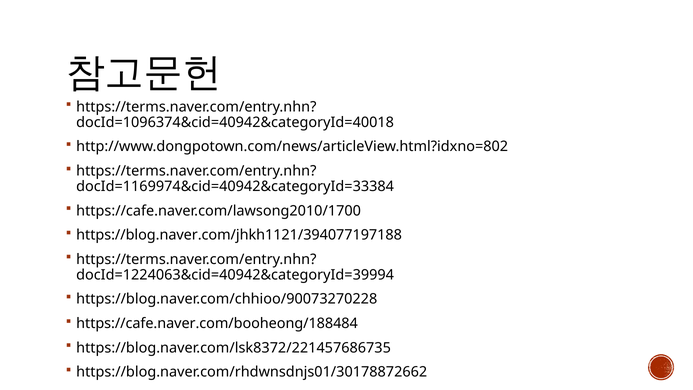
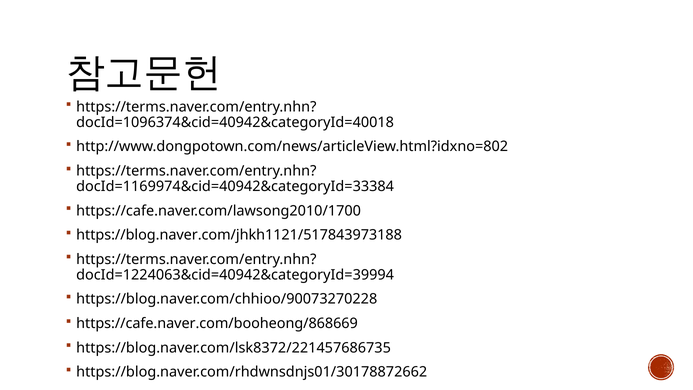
https://blog.naver.com/jhkh1121/394077197188: https://blog.naver.com/jhkh1121/394077197188 -> https://blog.naver.com/jhkh1121/517843973188
https://cafe.naver.com/booheong/188484: https://cafe.naver.com/booheong/188484 -> https://cafe.naver.com/booheong/868669
